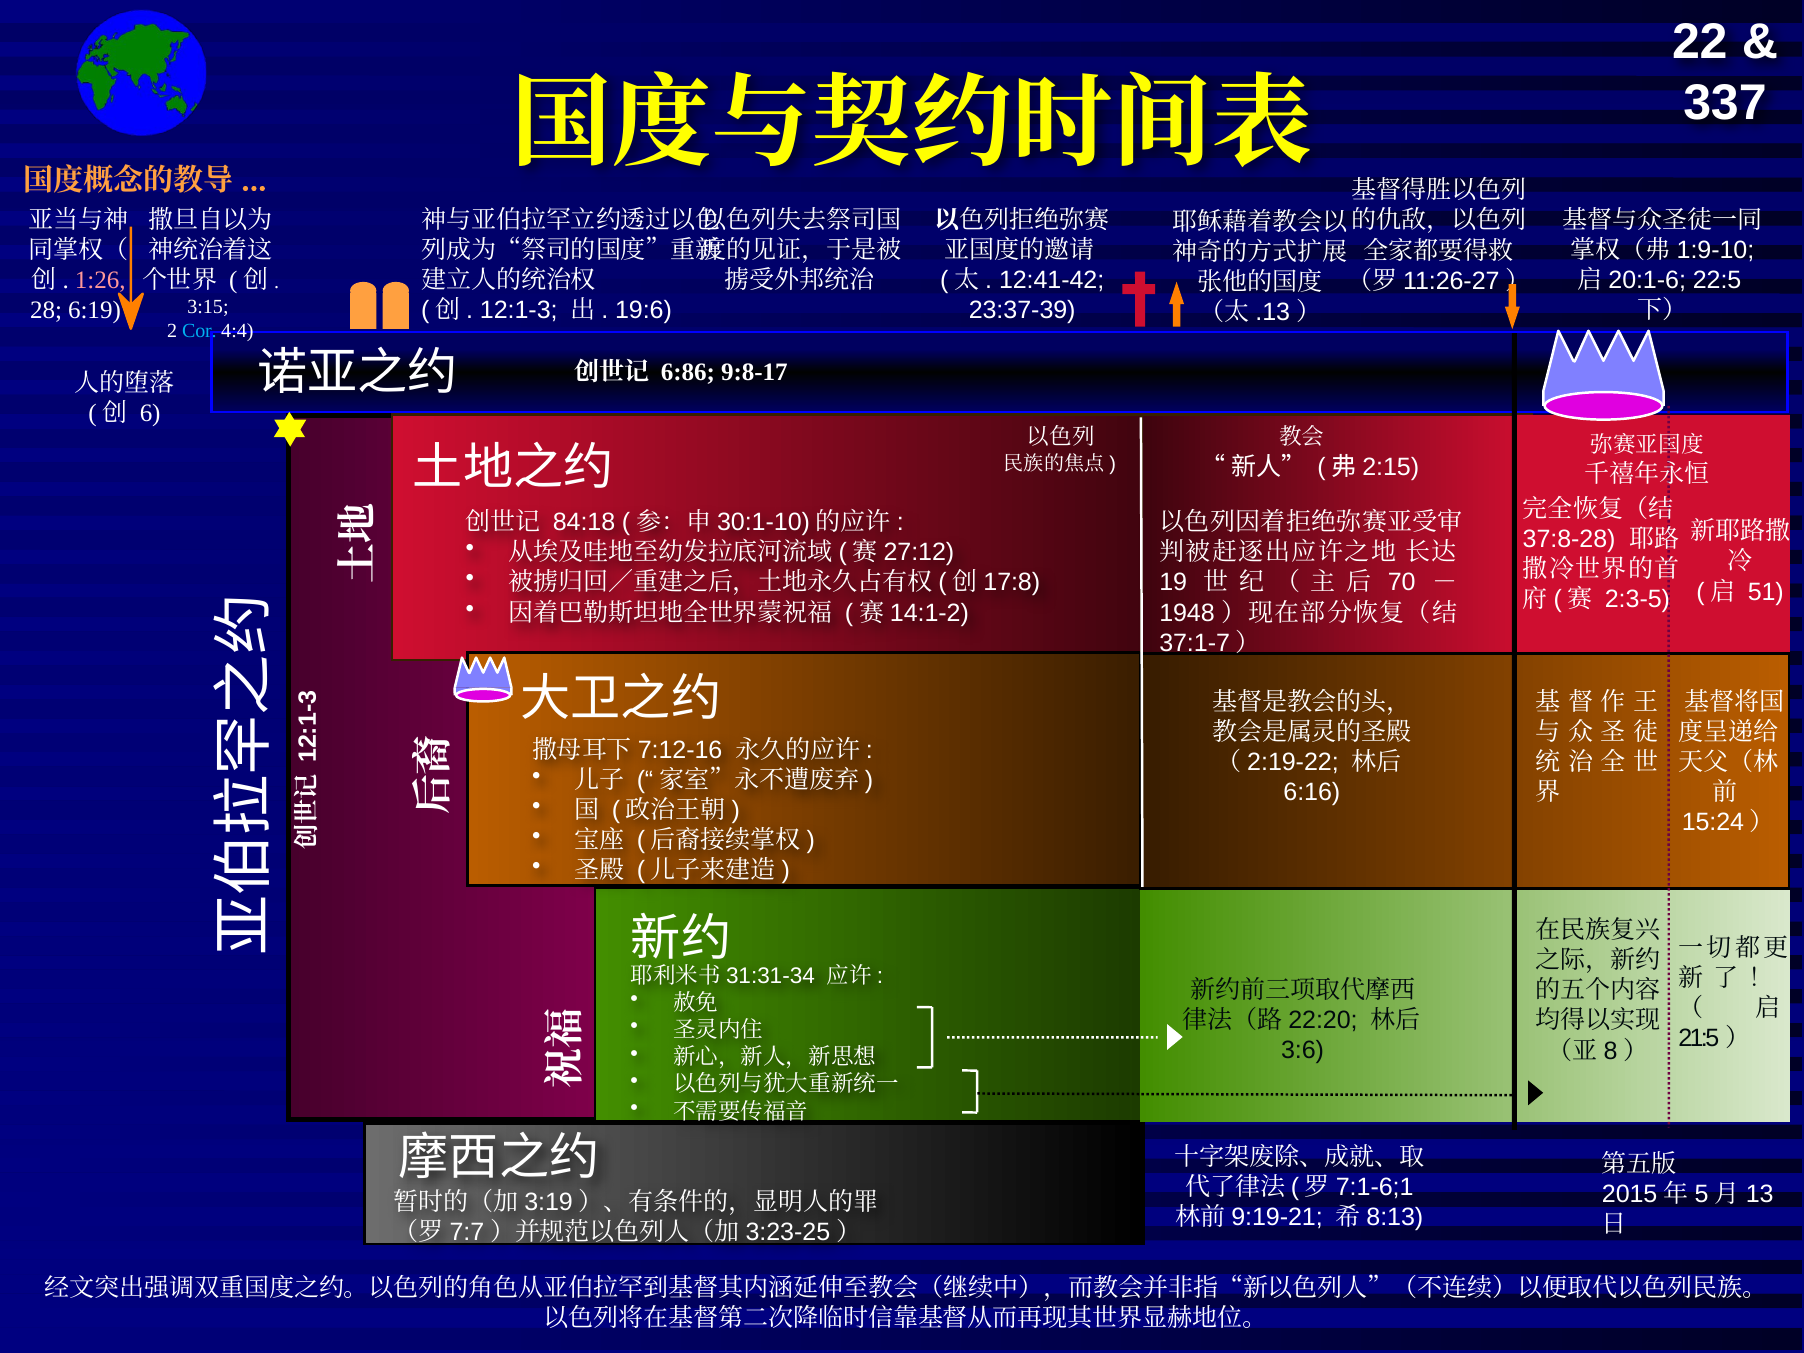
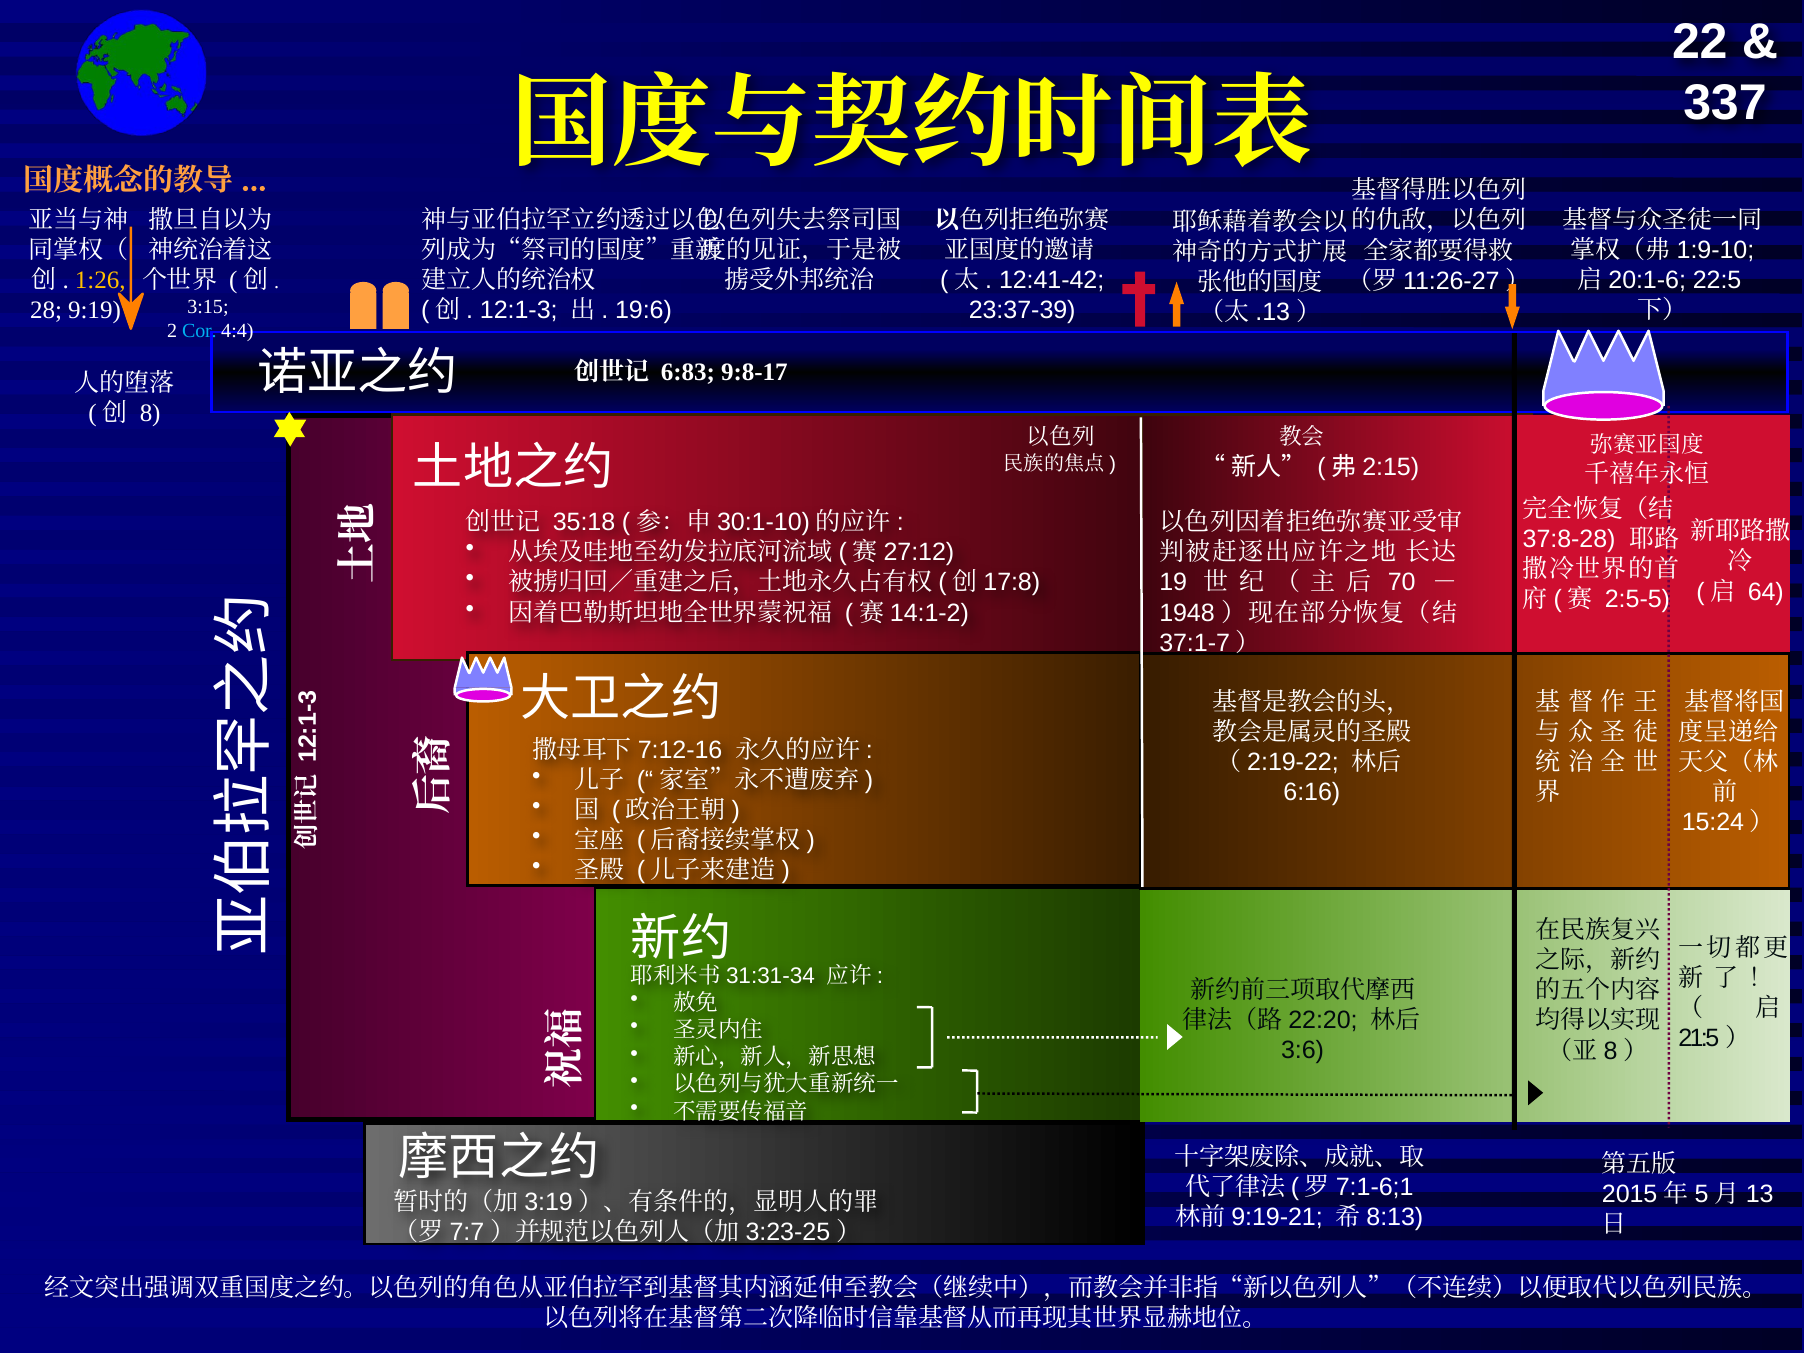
1:26 colour: pink -> yellow
6:19: 6:19 -> 9:19
6:86: 6:86 -> 6:83
6: 6 -> 8
84:18: 84:18 -> 35:18
51: 51 -> 64
2:3-5: 2:3-5 -> 2:5-5
